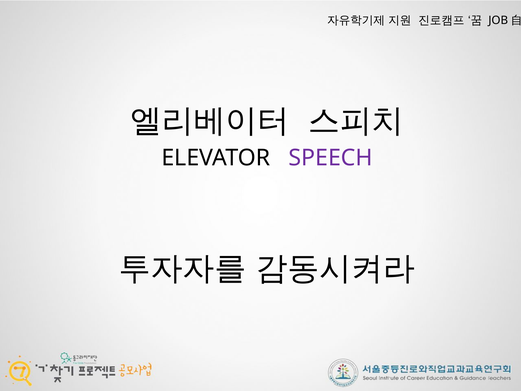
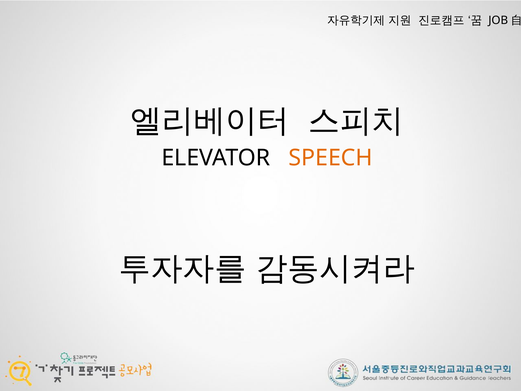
SPEECH colour: purple -> orange
